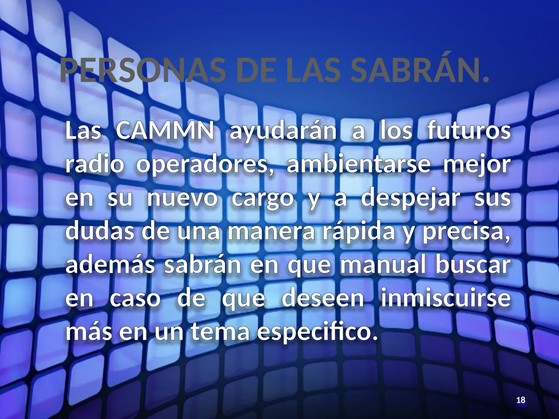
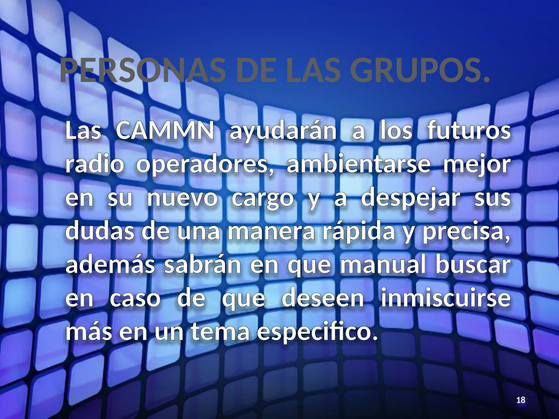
LAS SABRÁN: SABRÁN -> GRUPOS
